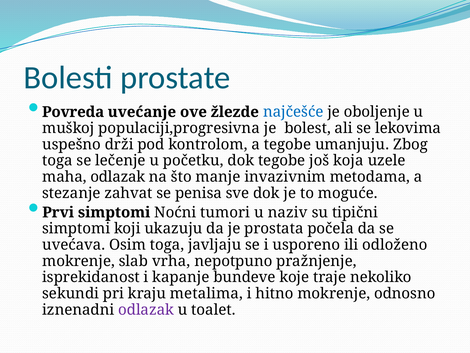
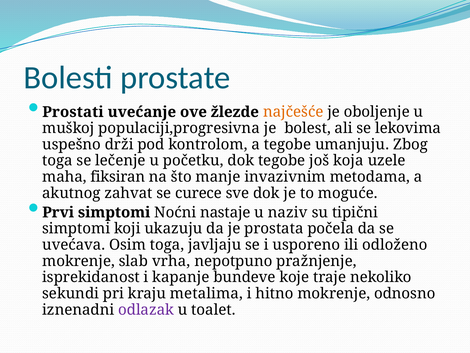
Povreda: Povreda -> Prostati
najčešće colour: blue -> orange
maha odlazak: odlazak -> fiksiran
stezanje: stezanje -> akutnog
penisa: penisa -> curece
tumori: tumori -> nastaje
